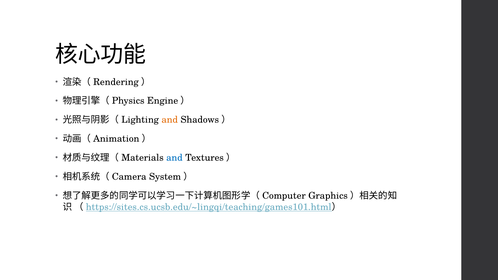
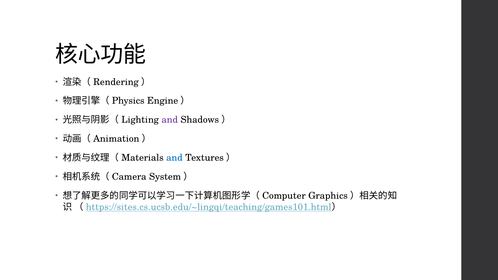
and at (170, 120) colour: orange -> purple
